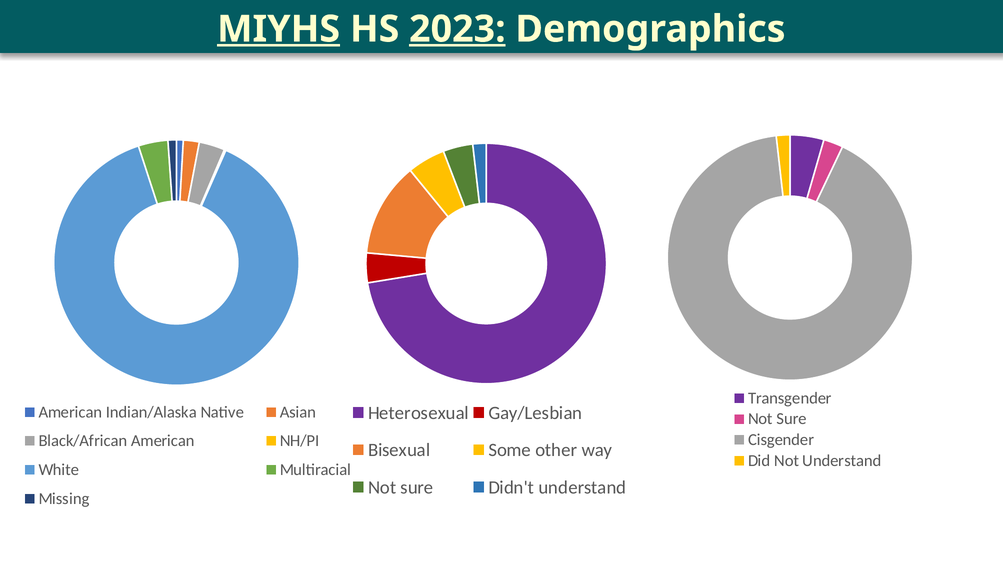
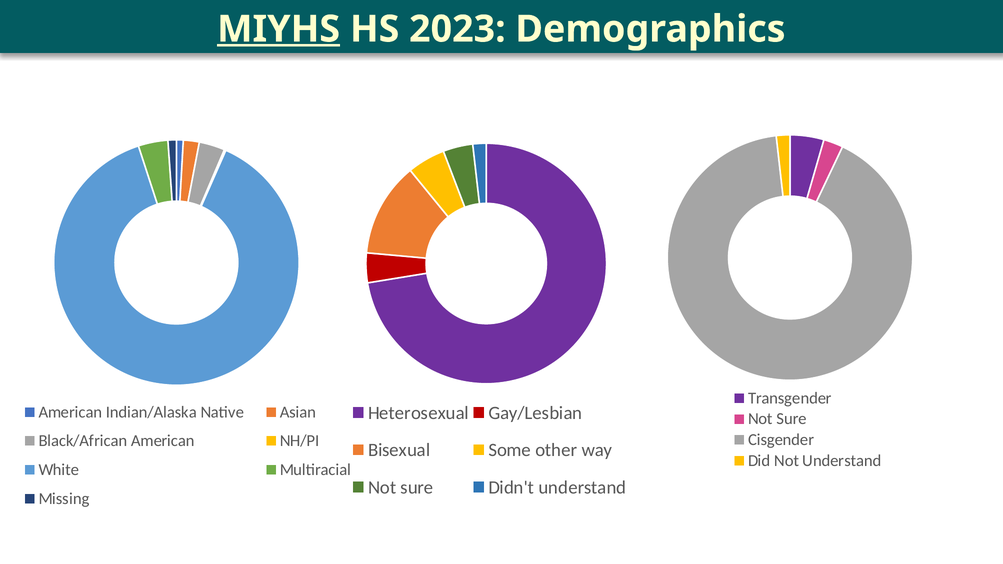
2023 underline: present -> none
